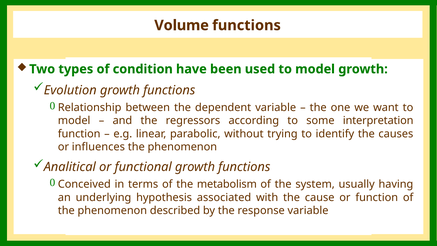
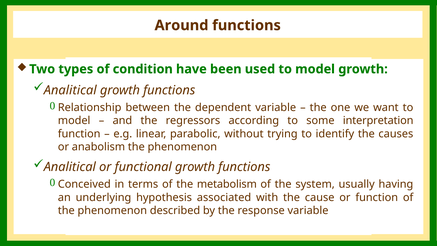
Volume: Volume -> Around
Evolution at (70, 90): Evolution -> Analitical
influences: influences -> anabolism
